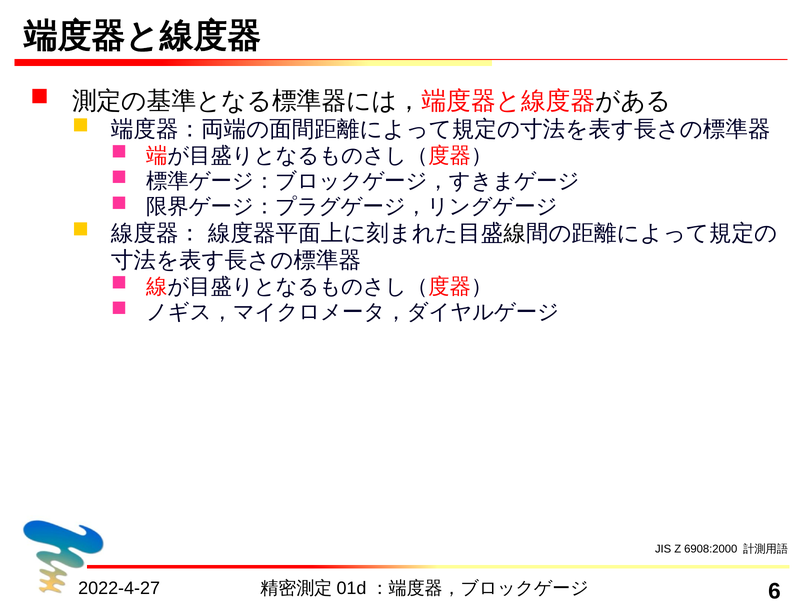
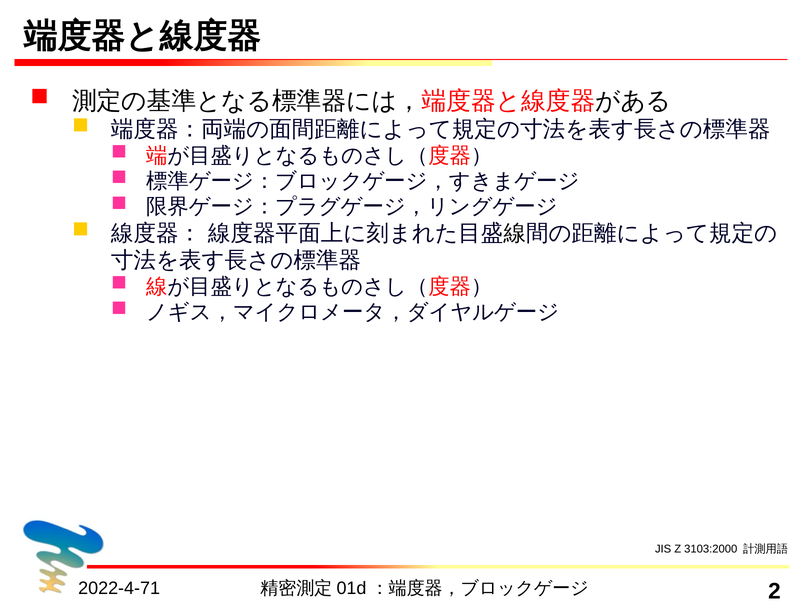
6908:2000: 6908:2000 -> 3103:2000
2022-4-27: 2022-4-27 -> 2022-4-71
6: 6 -> 2
